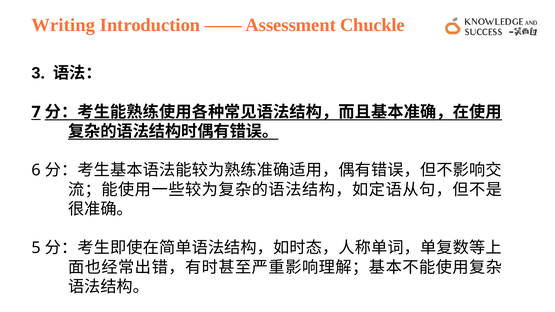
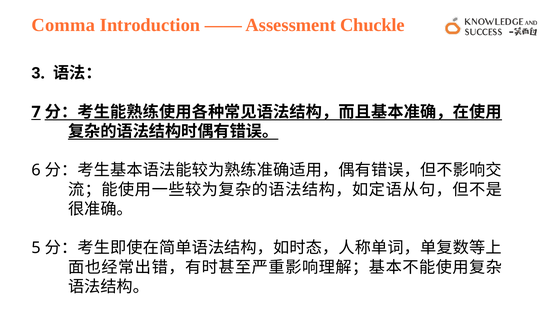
Writing: Writing -> Comma
